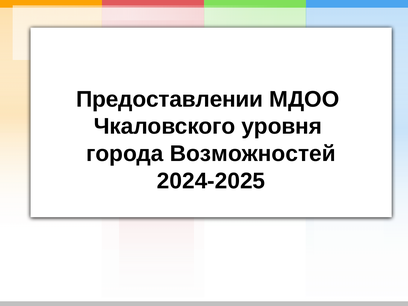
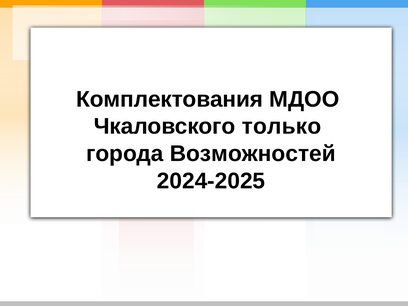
Предоставлении: Предоставлении -> Комплектования
уровня: уровня -> только
